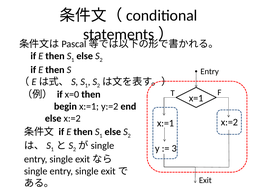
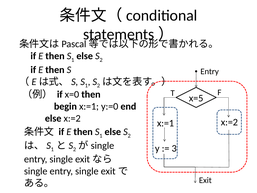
x=1: x=1 -> x=5
y:=2: y:=2 -> y:=0
